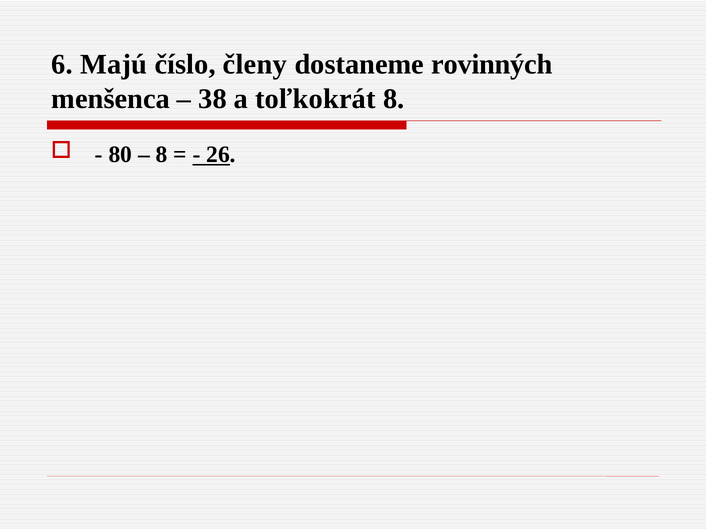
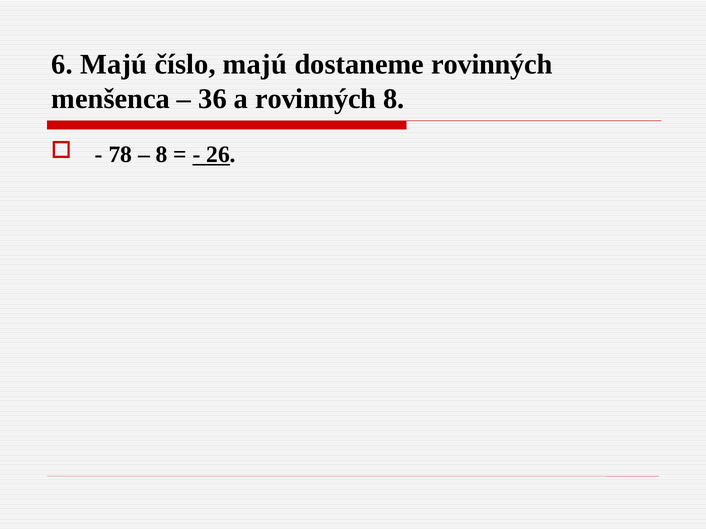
číslo členy: členy -> majú
38: 38 -> 36
a toľkokrát: toľkokrát -> rovinných
80: 80 -> 78
